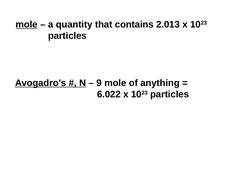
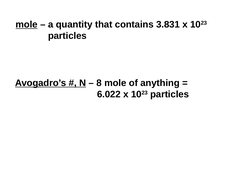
2.013: 2.013 -> 3.831
9: 9 -> 8
